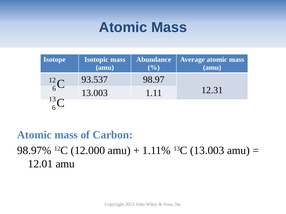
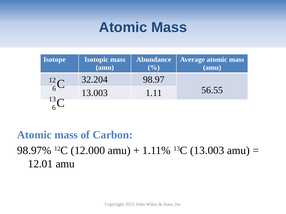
93.537: 93.537 -> 32.204
12.31: 12.31 -> 56.55
